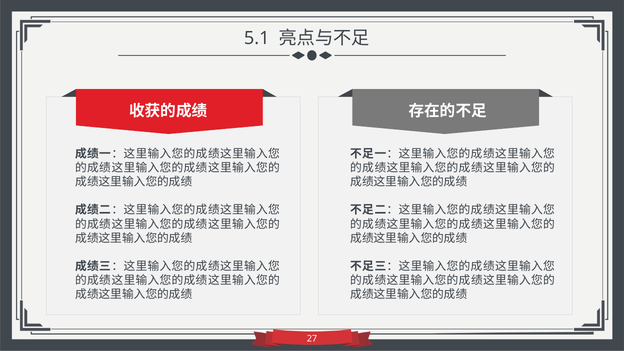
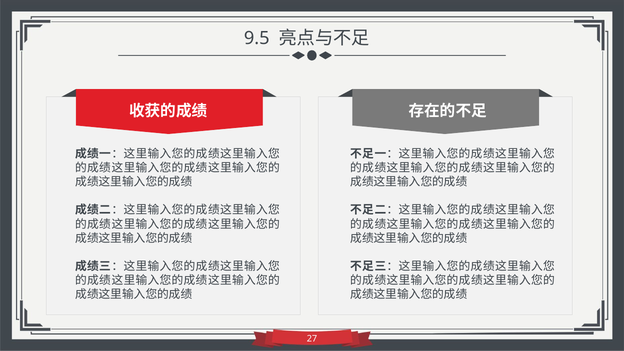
5.1: 5.1 -> 9.5
